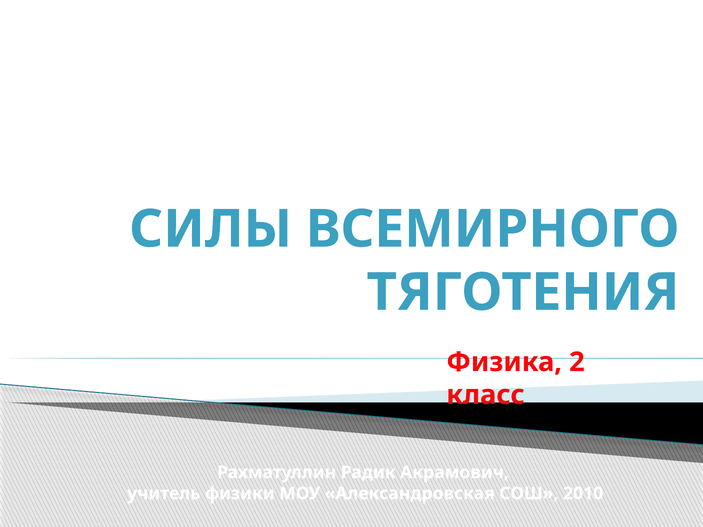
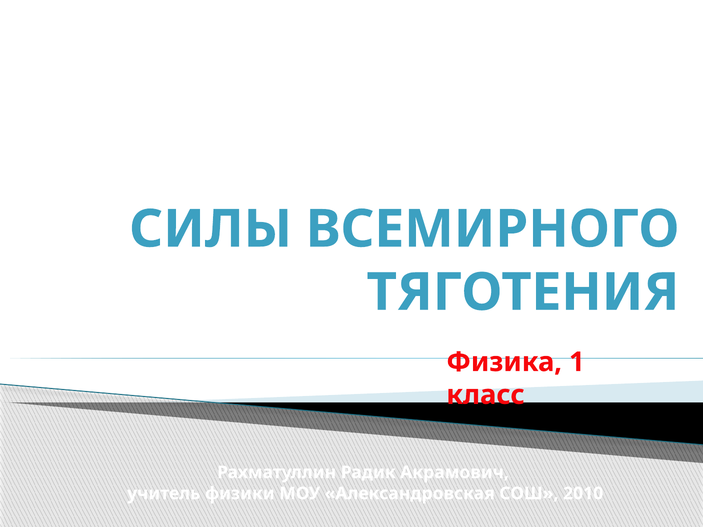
2: 2 -> 1
